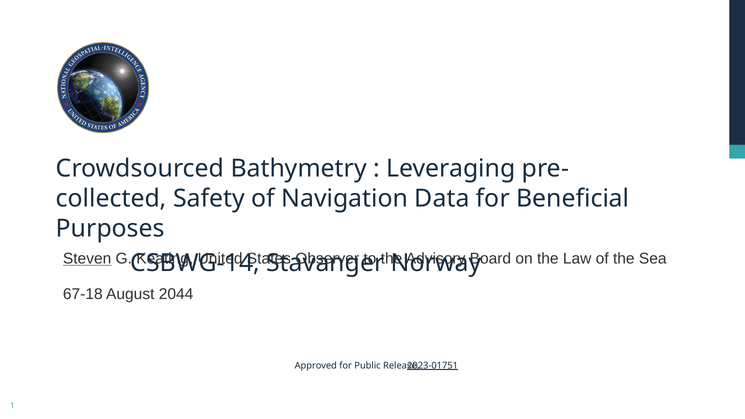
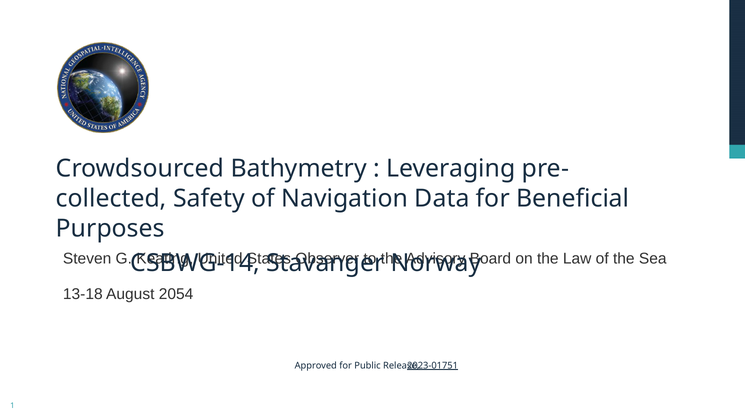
Steven underline: present -> none
67-18: 67-18 -> 13-18
2044: 2044 -> 2054
